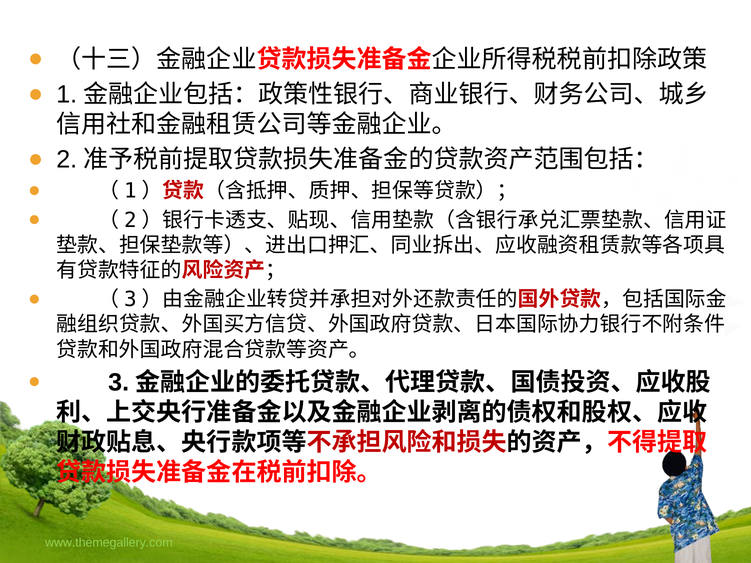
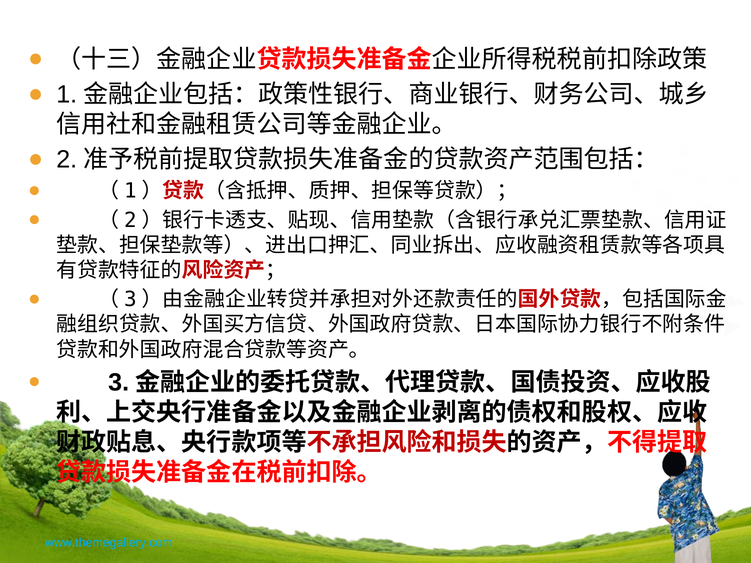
www.themegallery.com colour: light green -> light blue
